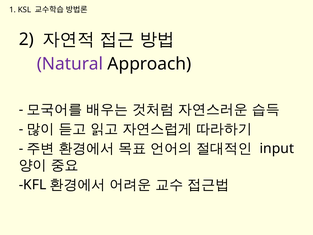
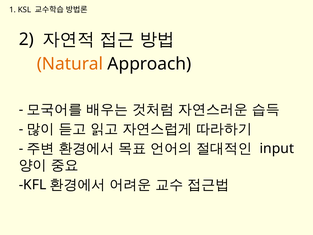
Natural colour: purple -> orange
